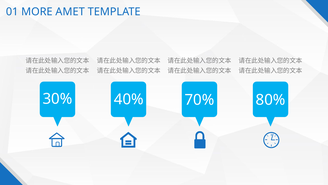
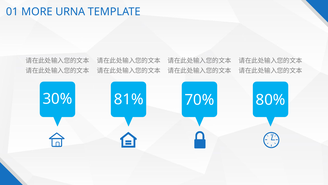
AMET: AMET -> URNA
40%: 40% -> 81%
